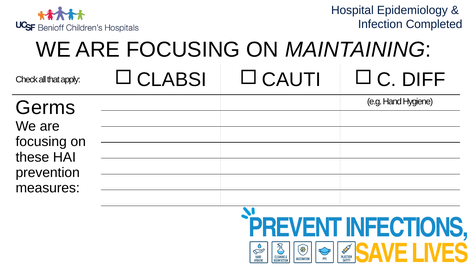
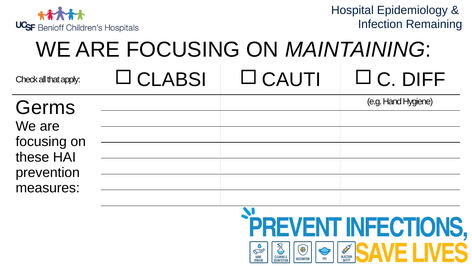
Completed: Completed -> Remaining
